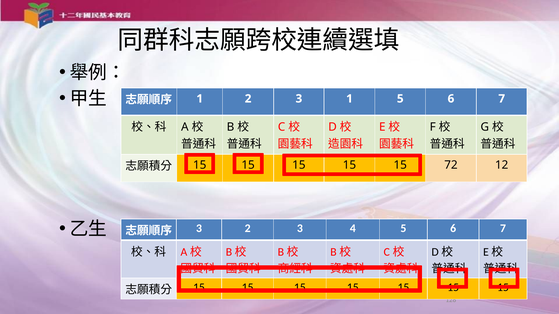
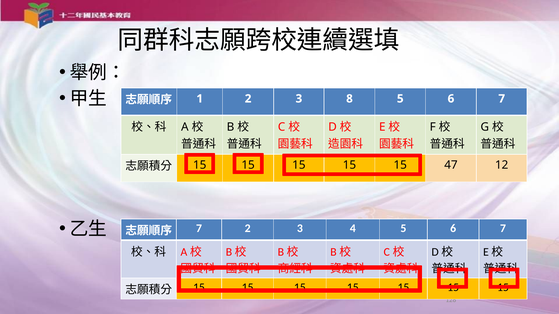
3 1: 1 -> 8
72: 72 -> 47
3 at (199, 229): 3 -> 7
